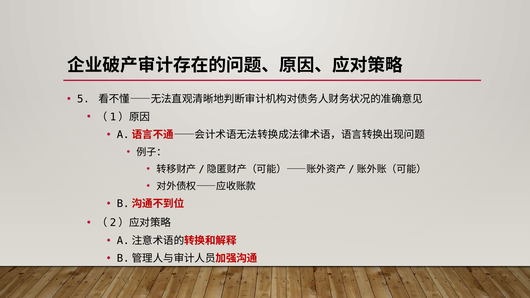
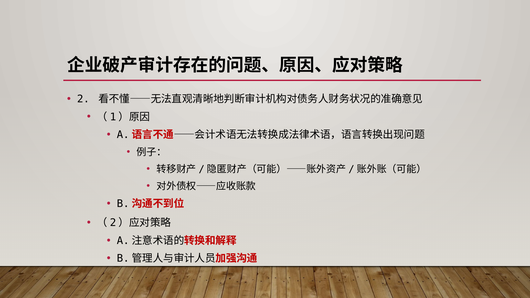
5: 5 -> 2
